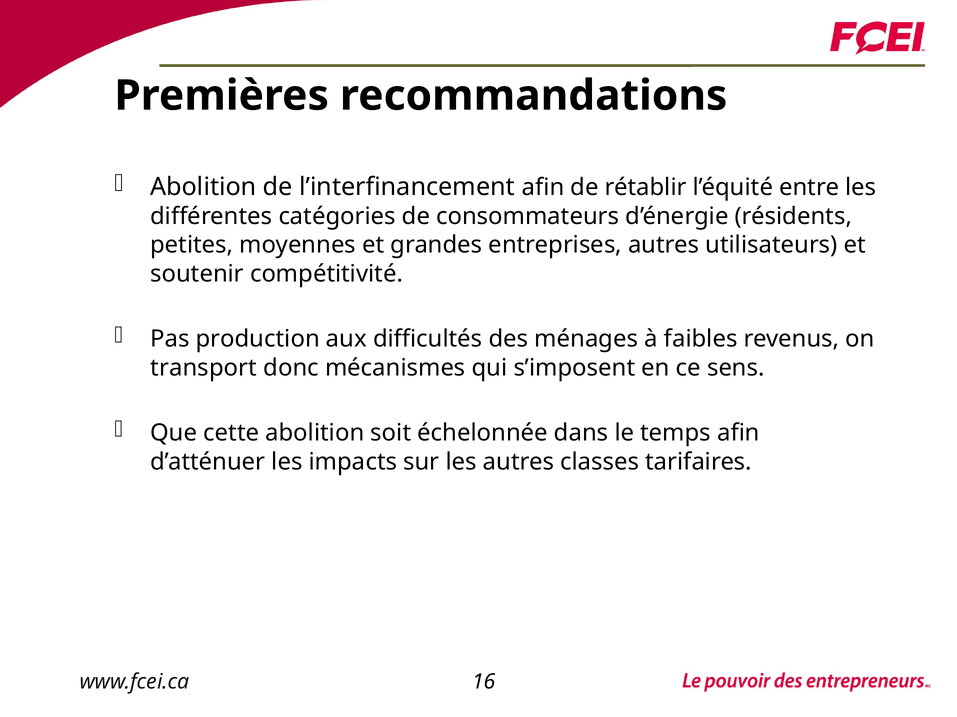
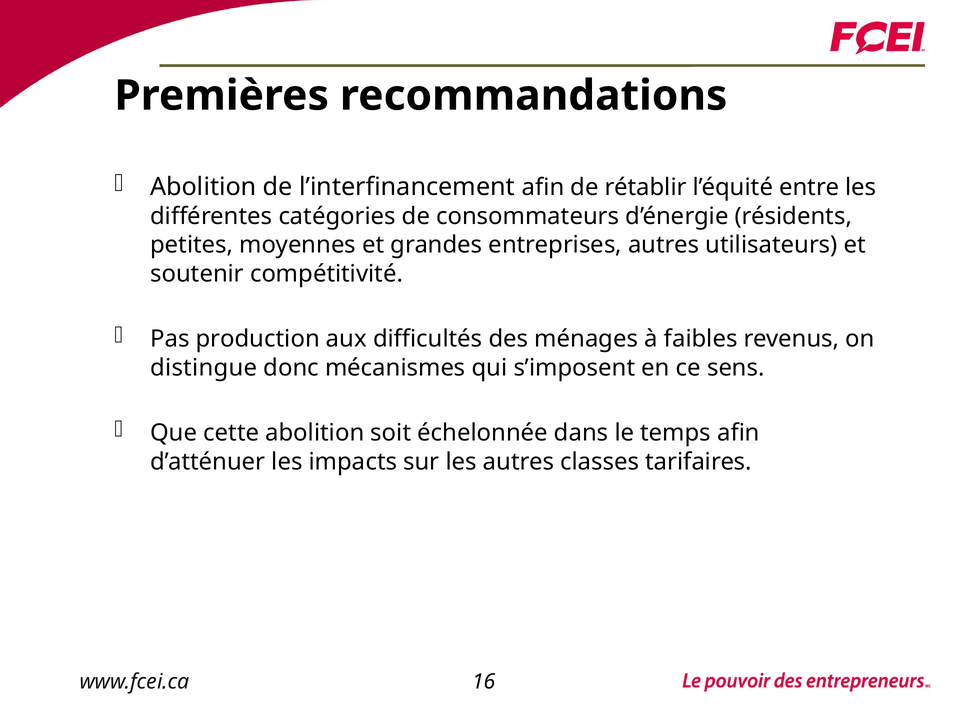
transport: transport -> distingue
